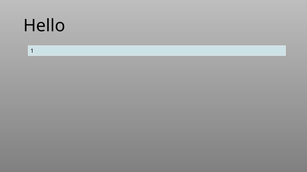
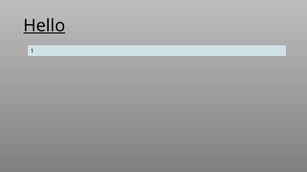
Hello underline: none -> present
